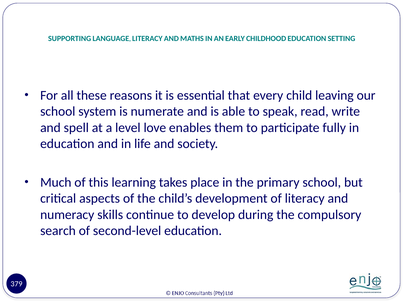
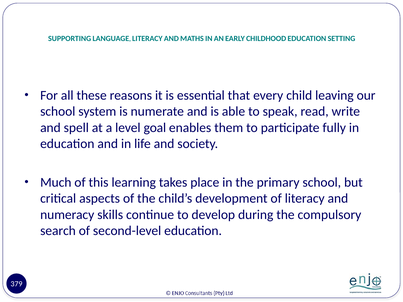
love: love -> goal
